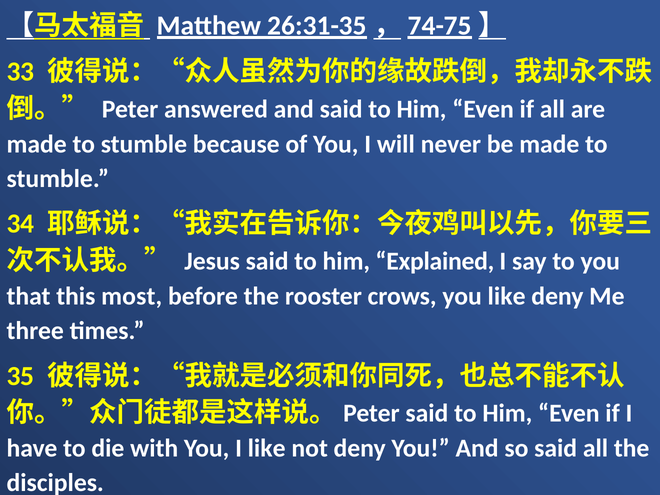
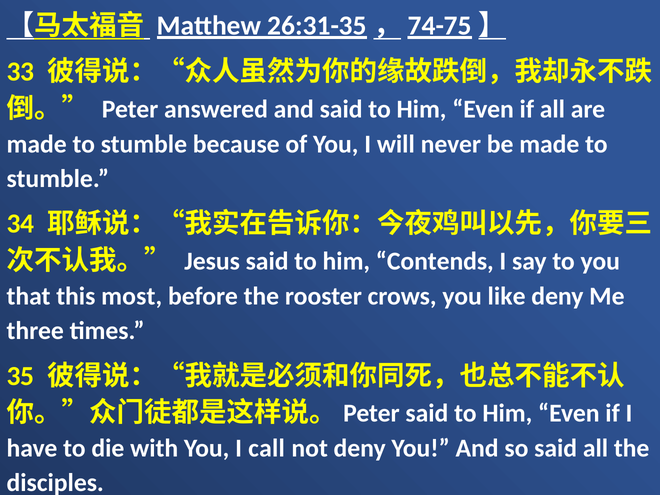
Explained: Explained -> Contends
I like: like -> call
